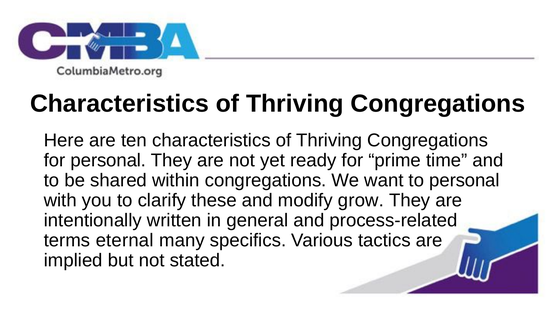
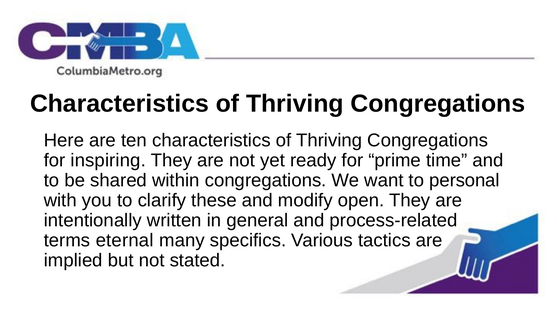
for personal: personal -> inspiring
grow: grow -> open
